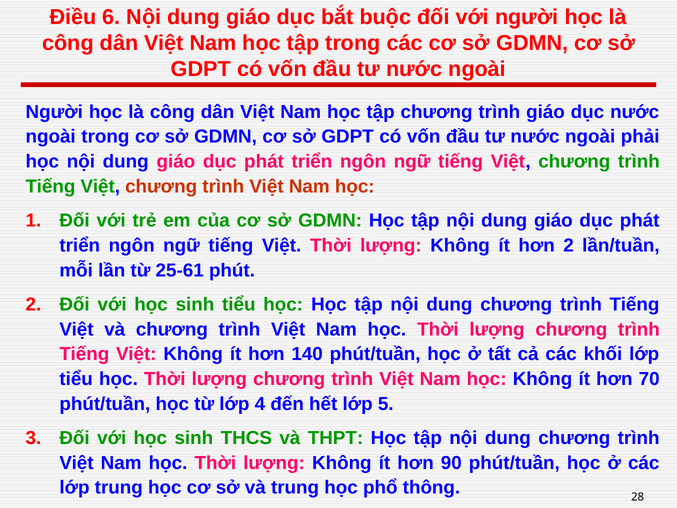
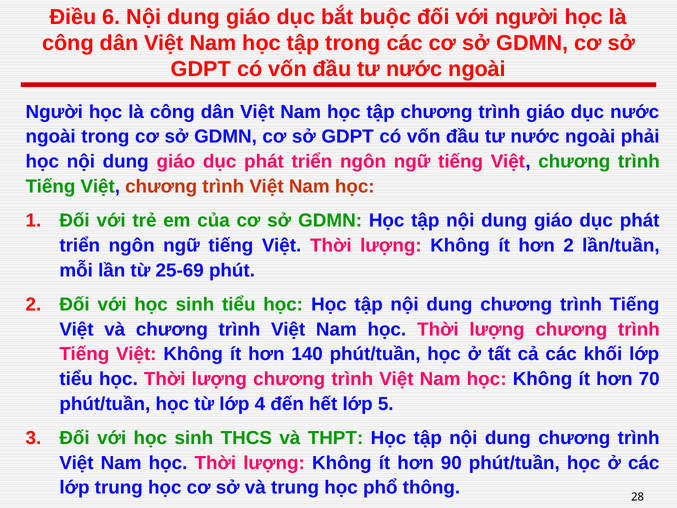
25-61: 25-61 -> 25-69
